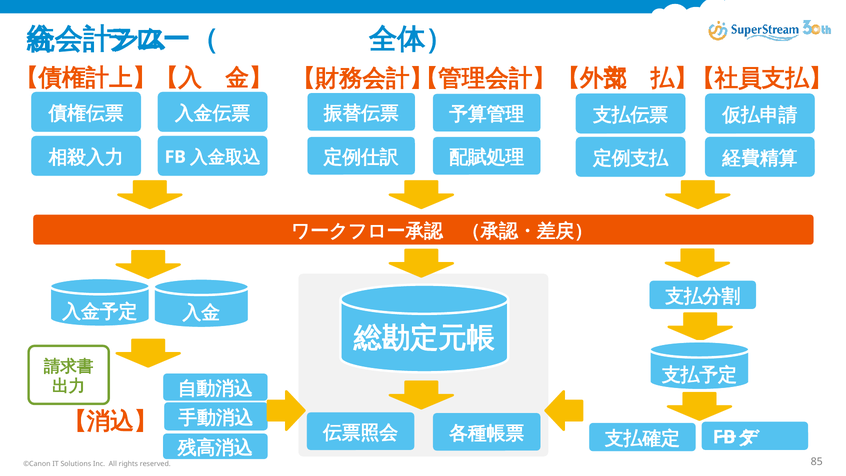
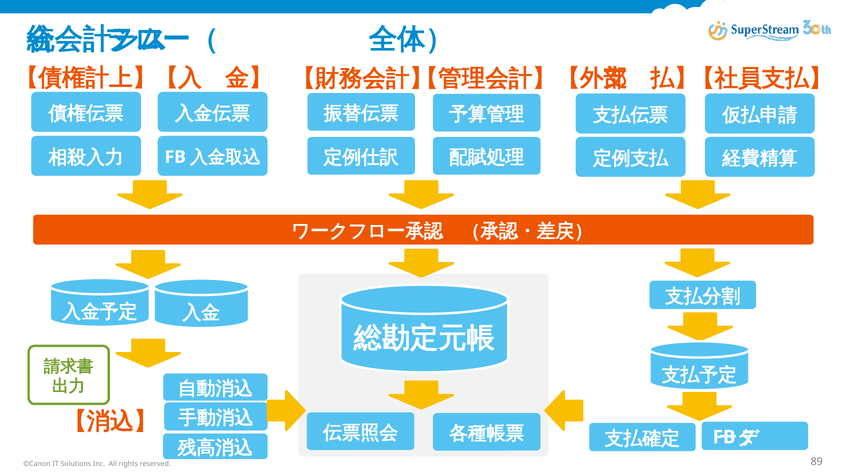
85: 85 -> 89
